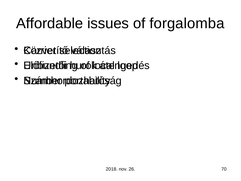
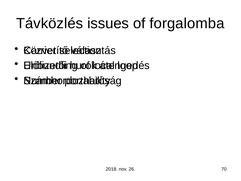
Affordable: Affordable -> Távközlés
